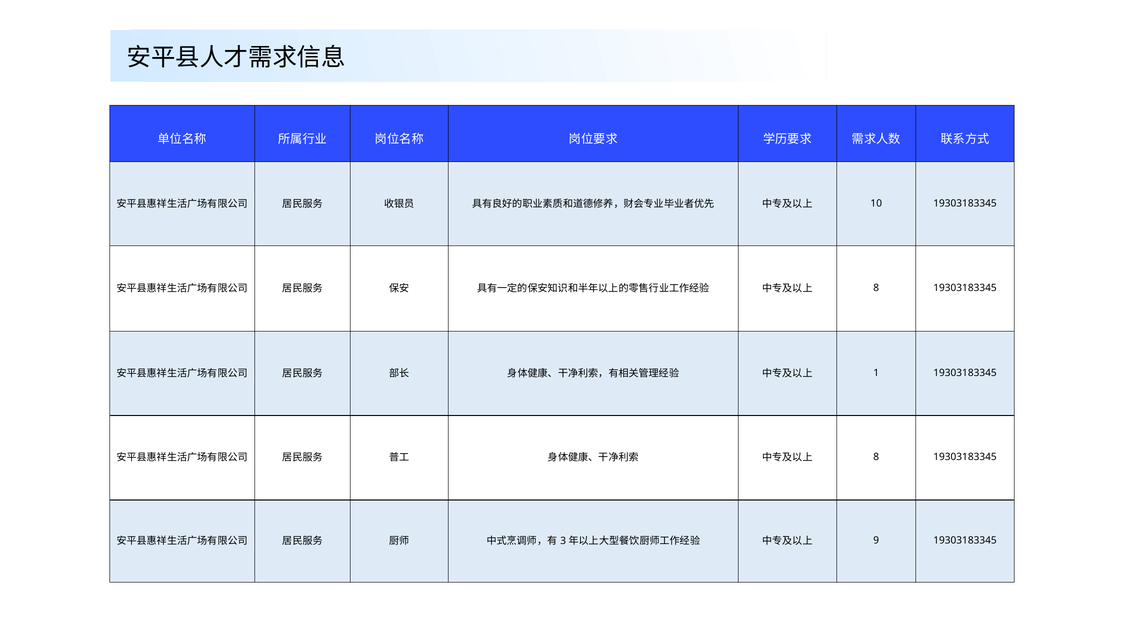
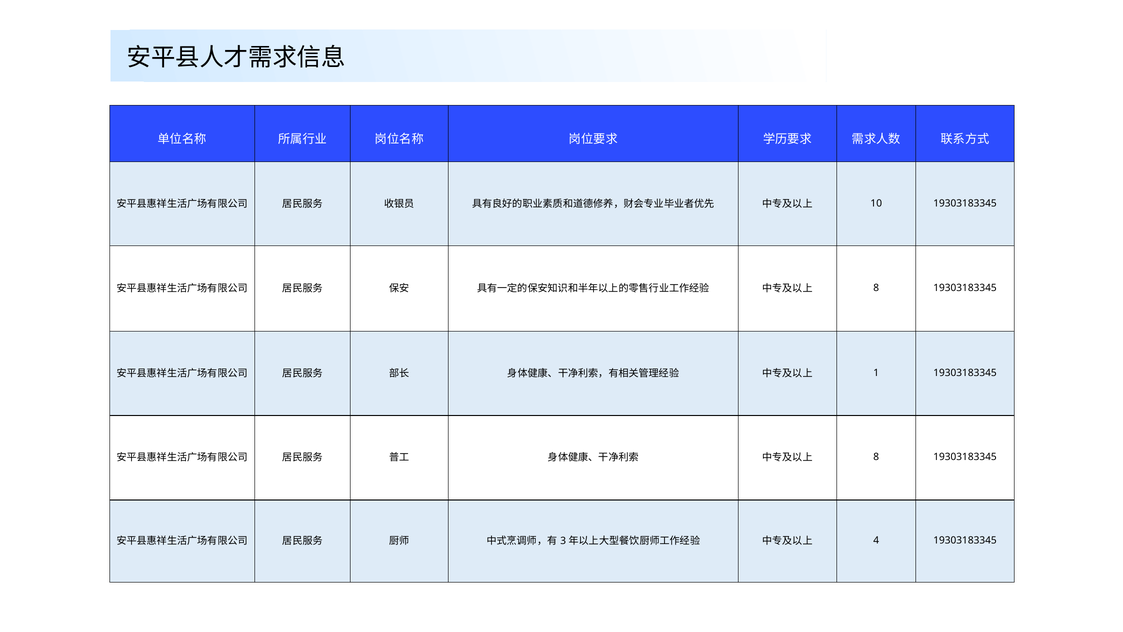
9: 9 -> 4
